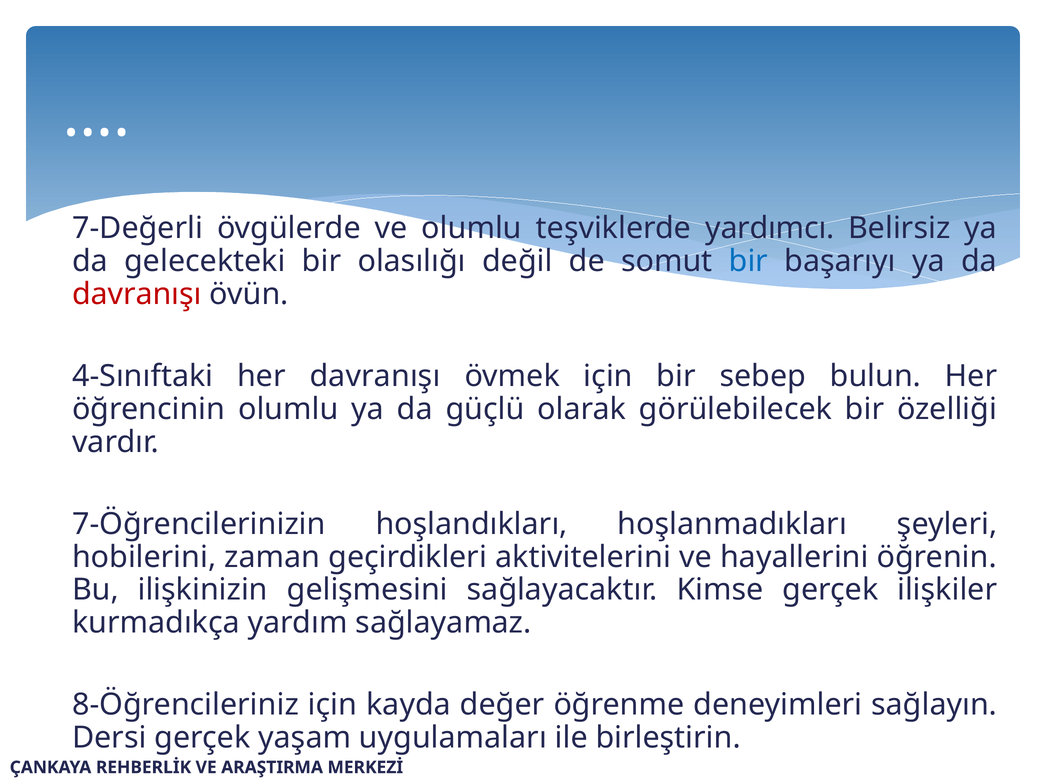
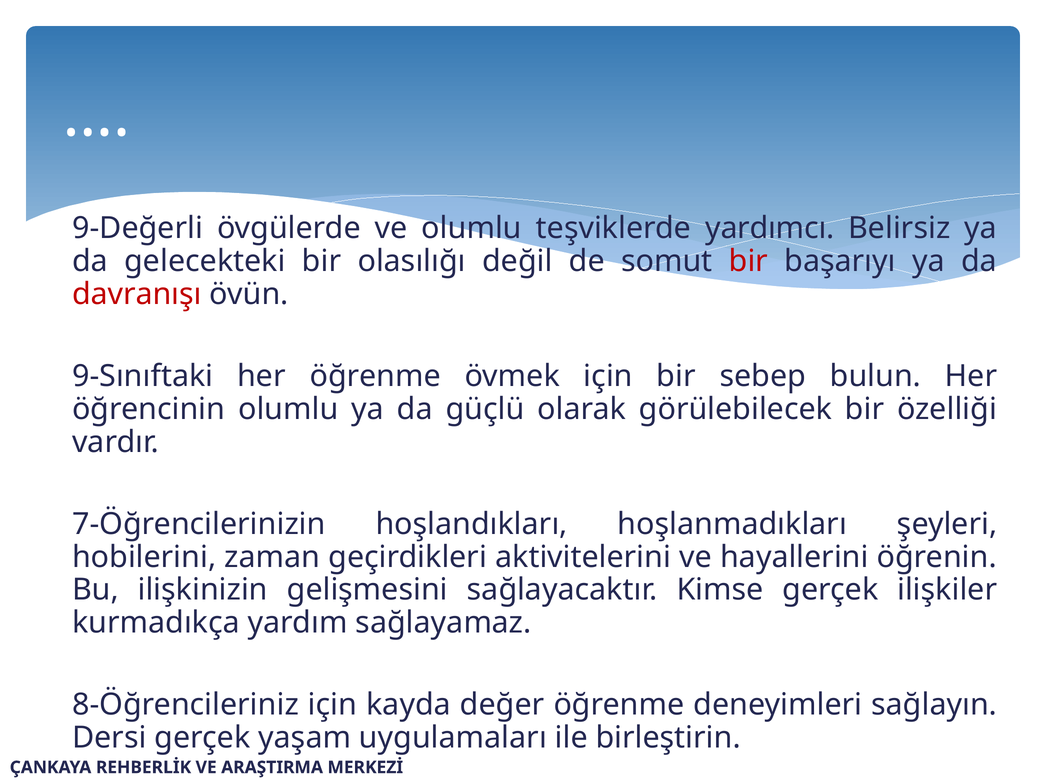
7-Değerli: 7-Değerli -> 9-Değerli
bir at (748, 261) colour: blue -> red
4-Sınıftaki: 4-Sınıftaki -> 9-Sınıftaki
her davranışı: davranışı -> öğrenme
